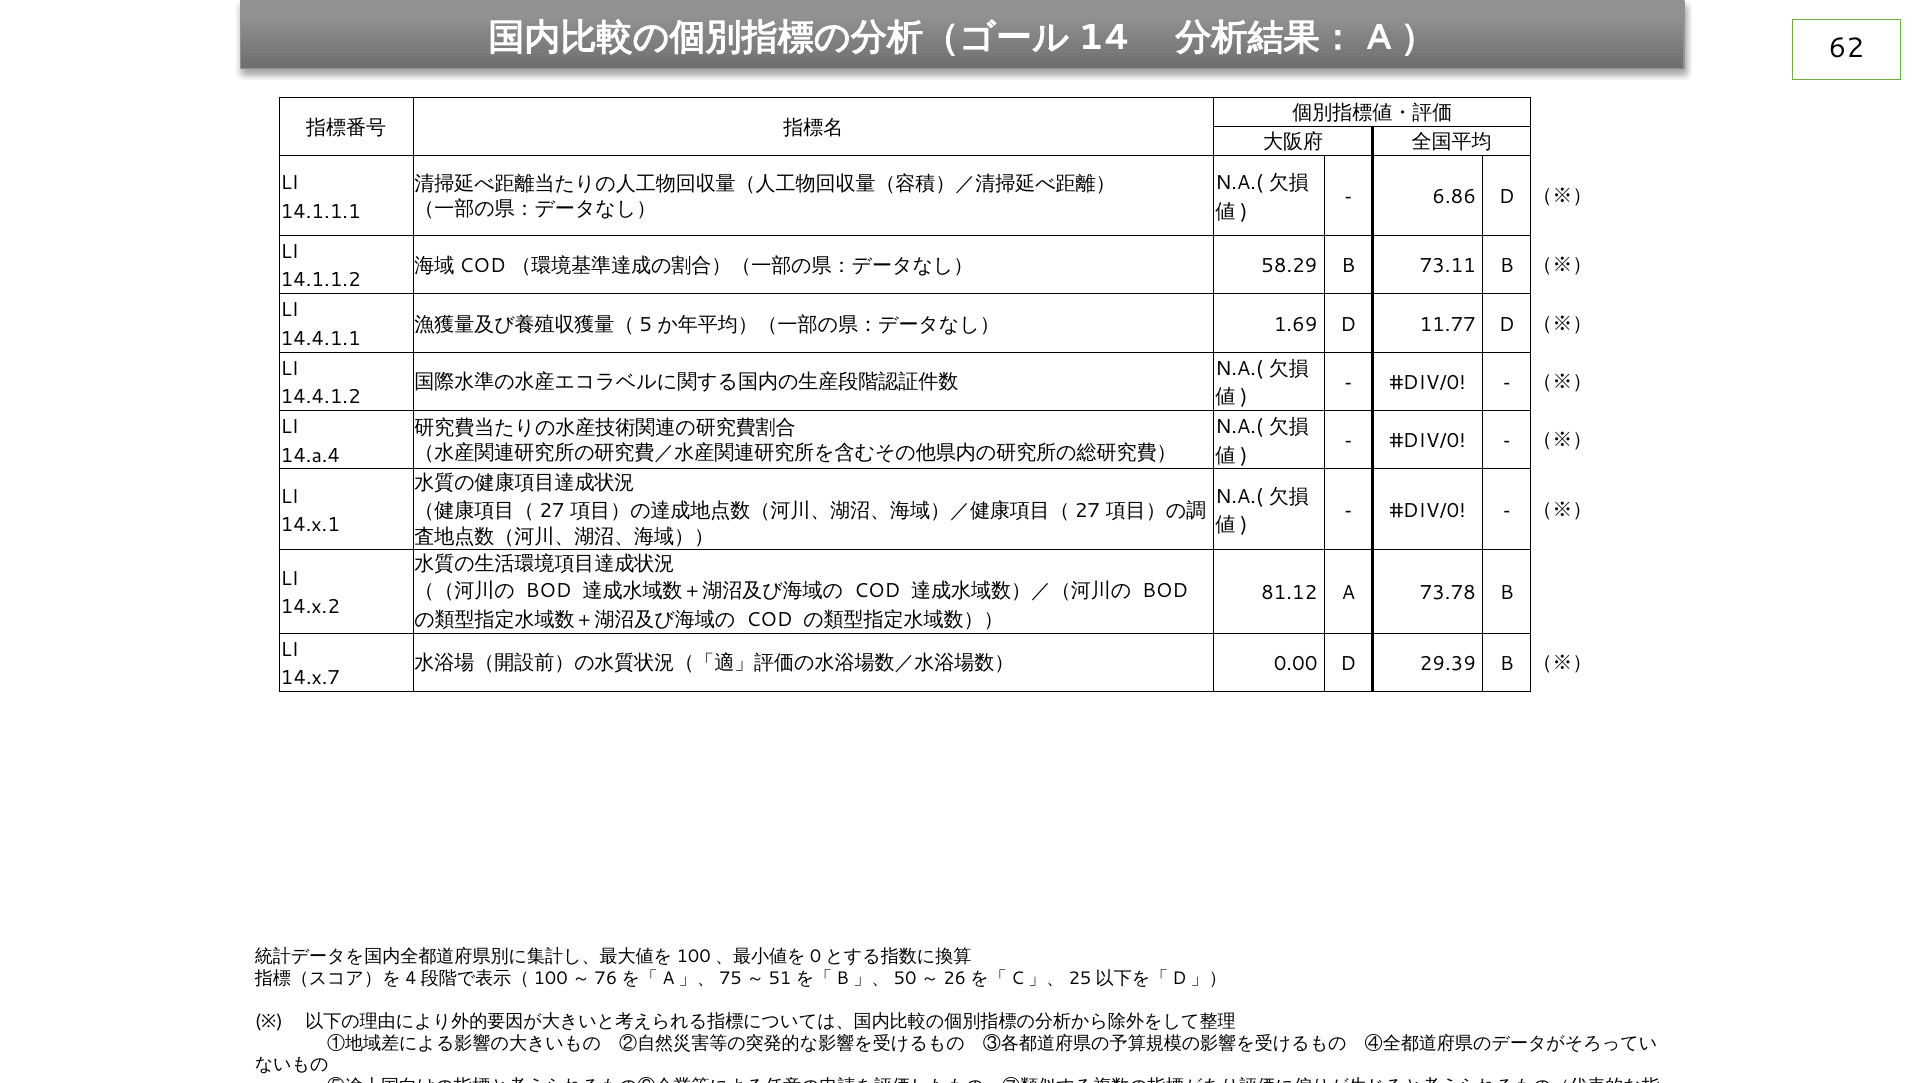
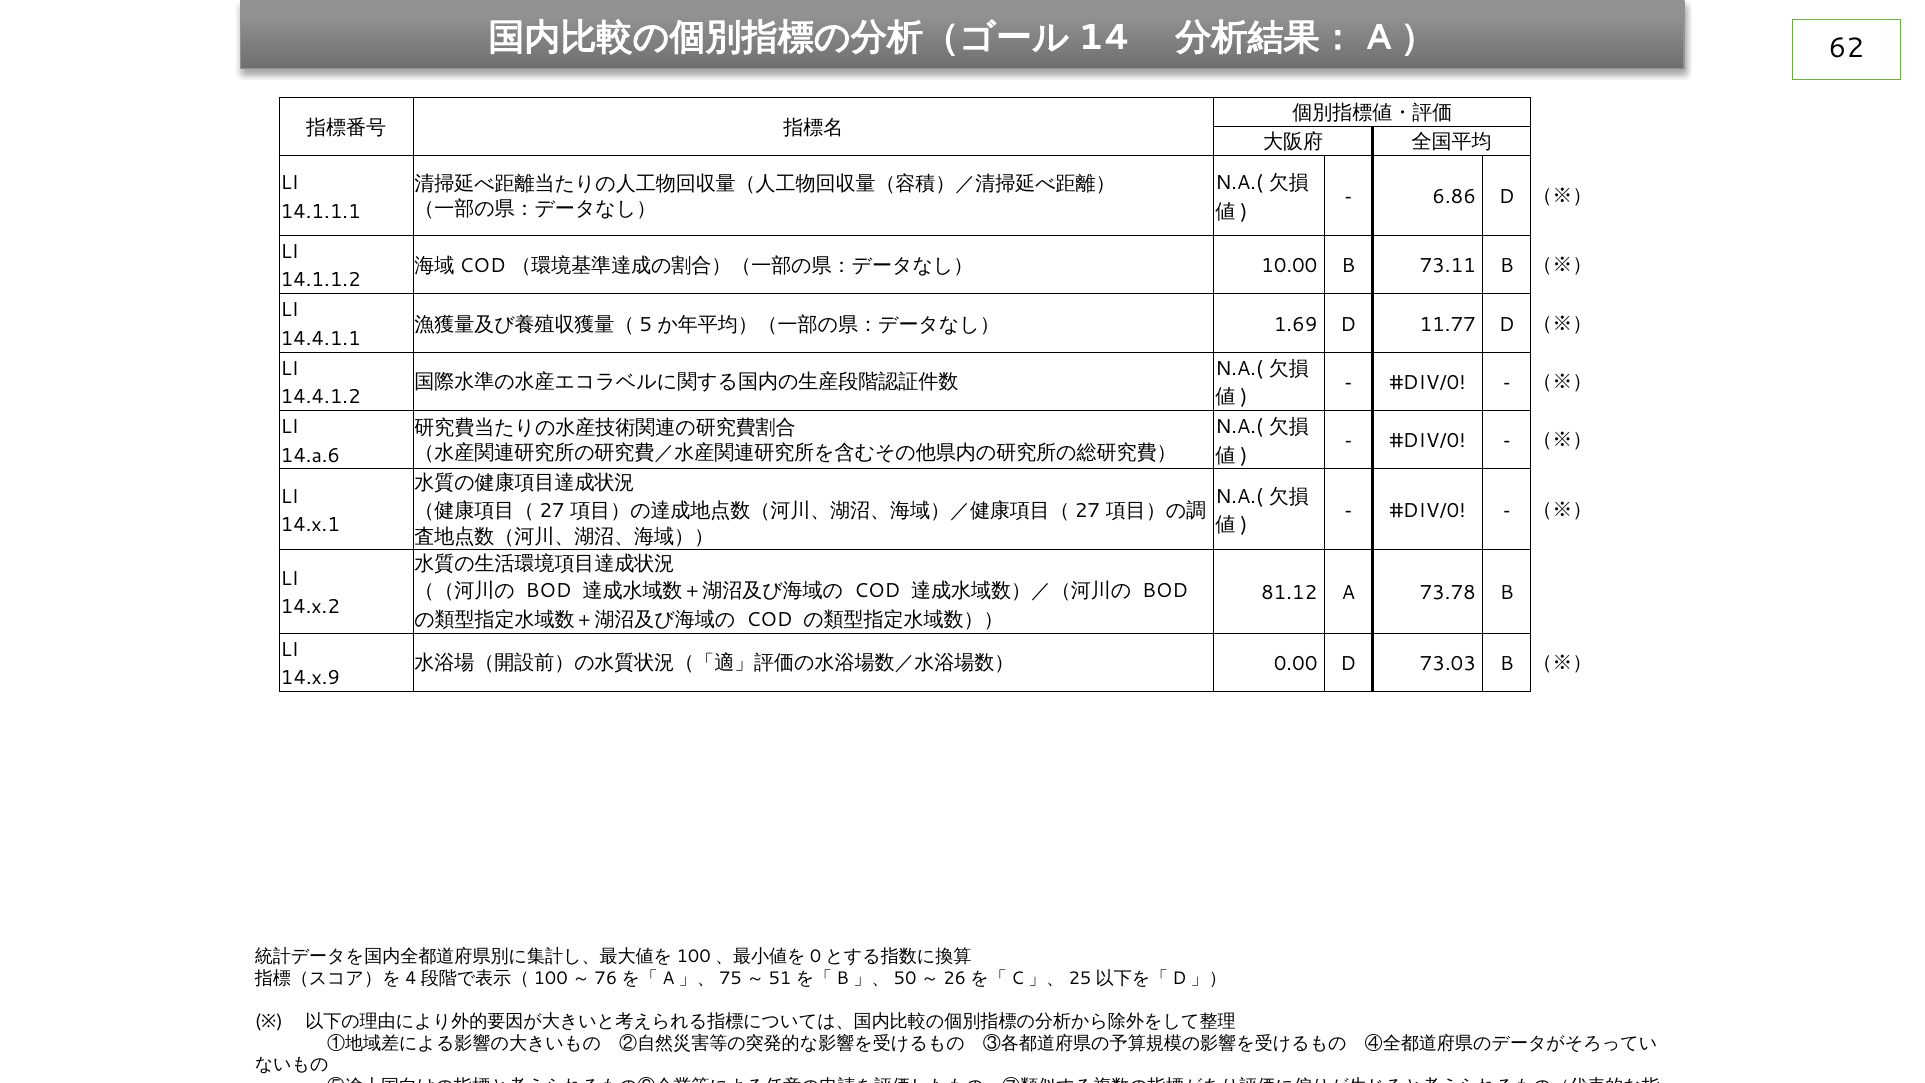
58.29: 58.29 -> 10.00
14.a.4: 14.a.4 -> 14.a.6
29.39: 29.39 -> 73.03
14.x.7: 14.x.7 -> 14.x.9
